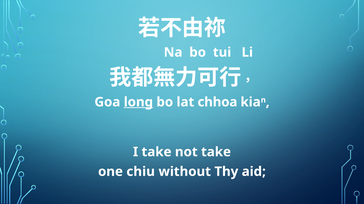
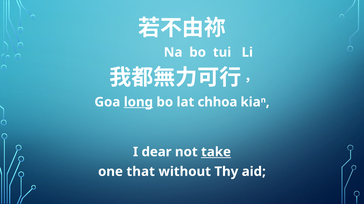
I take: take -> dear
take at (216, 152) underline: none -> present
chiu: chiu -> that
